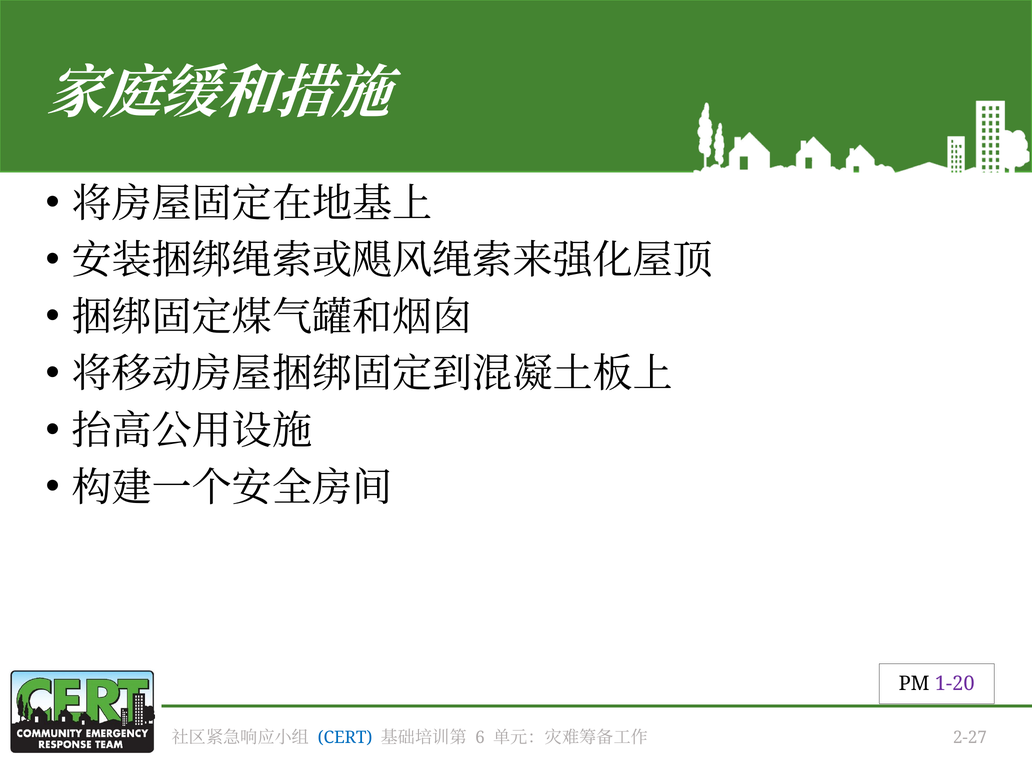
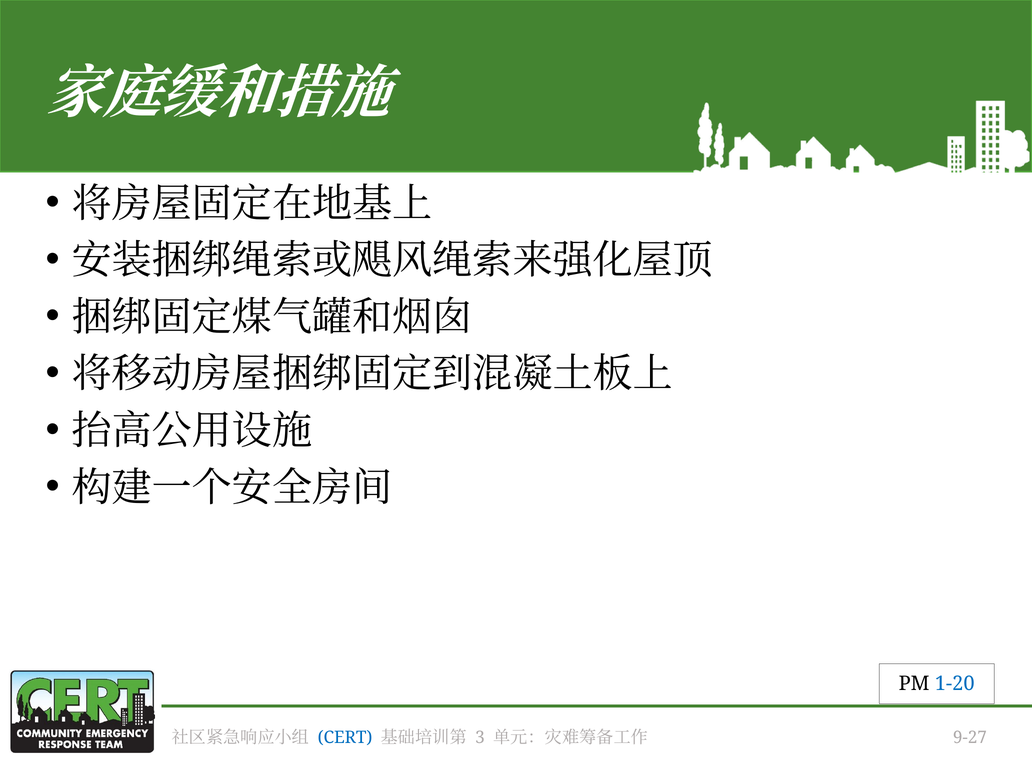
1-20 colour: purple -> blue
6: 6 -> 3
2-27: 2-27 -> 9-27
